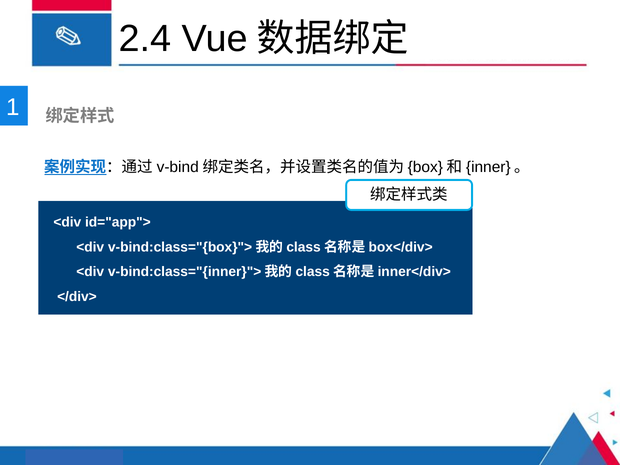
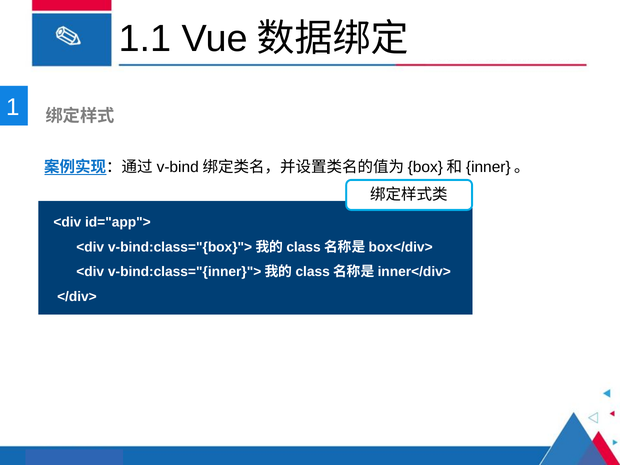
2.4: 2.4 -> 1.1
